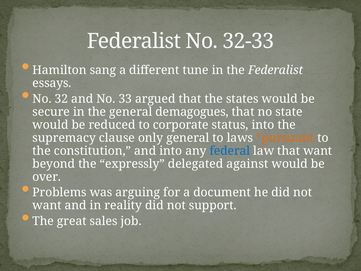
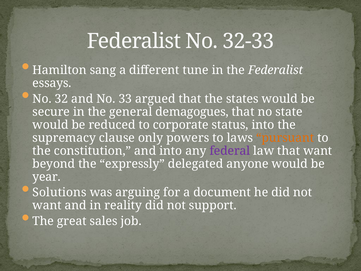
only general: general -> powers
federal colour: blue -> purple
against: against -> anyone
over: over -> year
Problems: Problems -> Solutions
